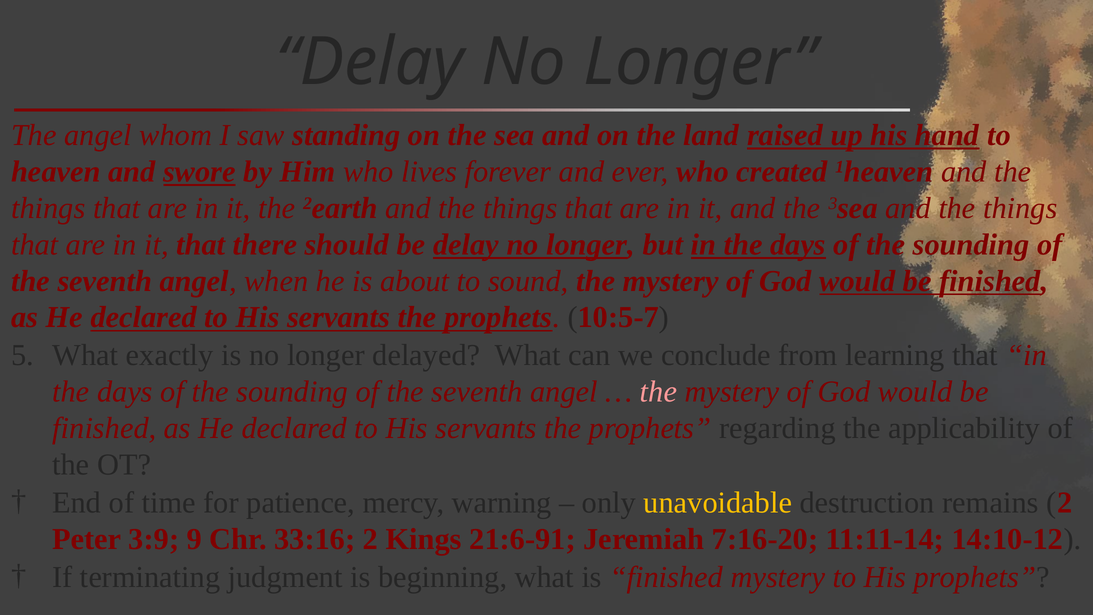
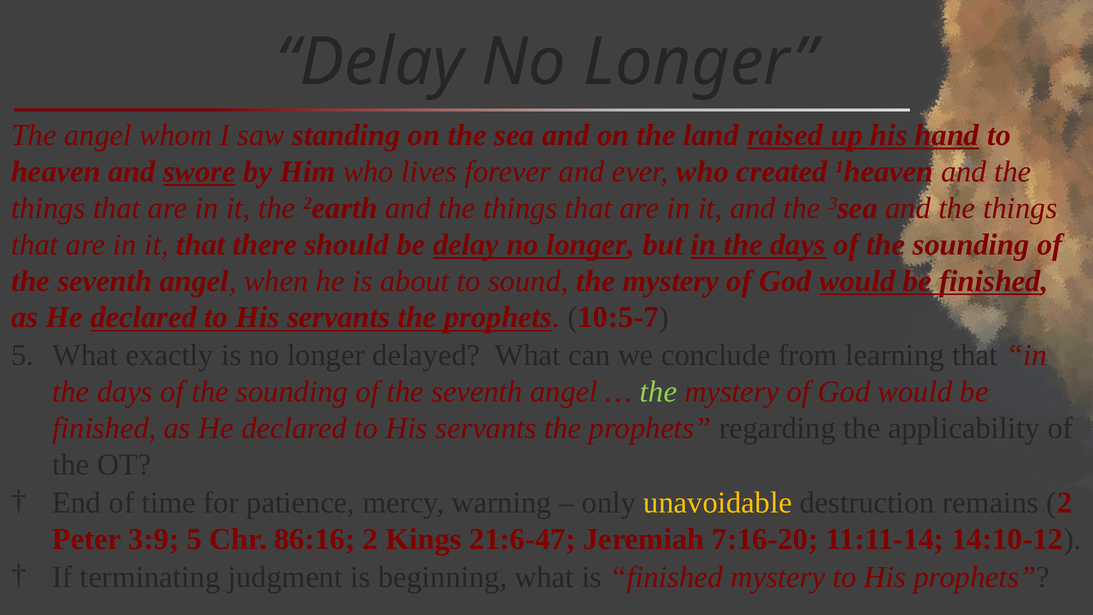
the at (659, 392) colour: pink -> light green
3:9 9: 9 -> 5
33:16: 33:16 -> 86:16
21:6-91: 21:6-91 -> 21:6-47
